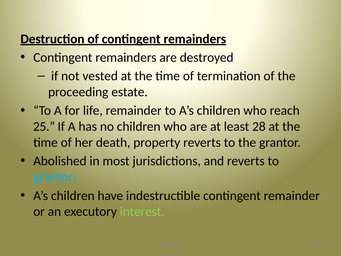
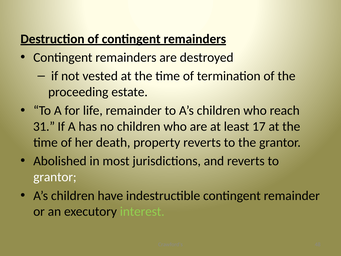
25: 25 -> 31
28: 28 -> 17
grantor at (55, 177) colour: light blue -> white
